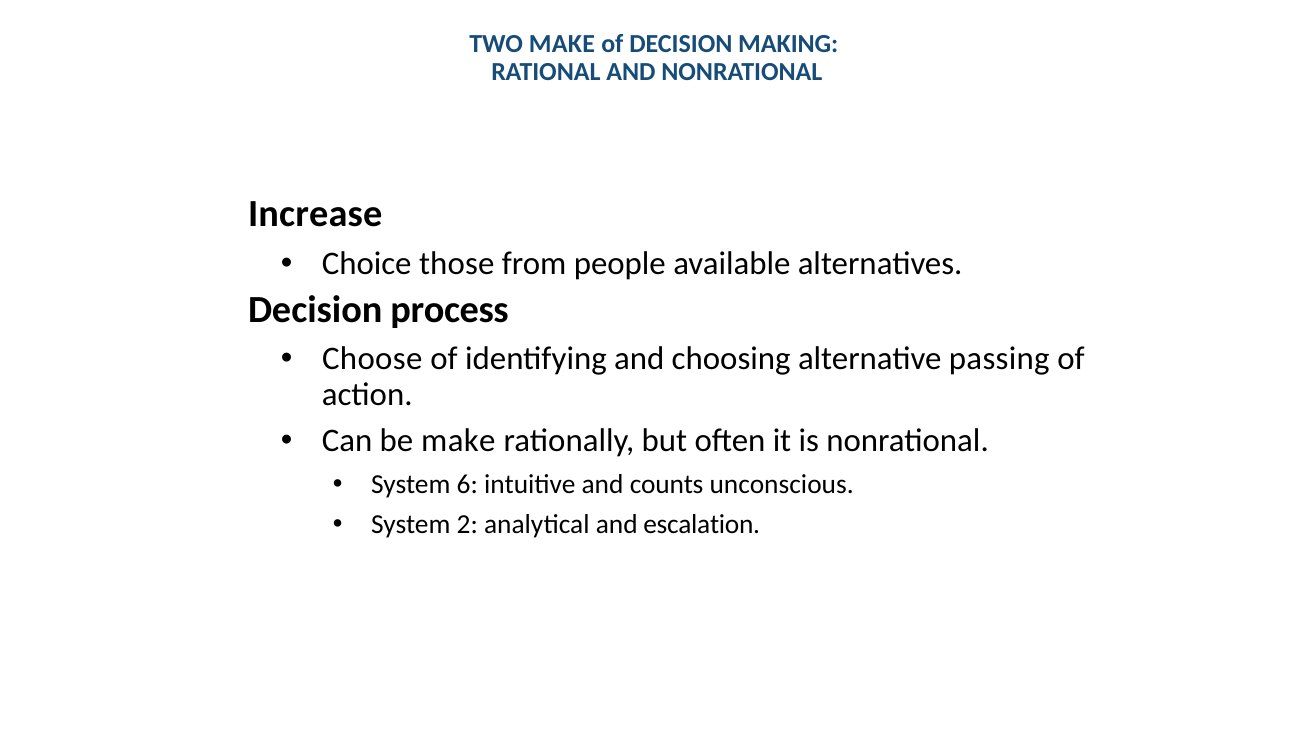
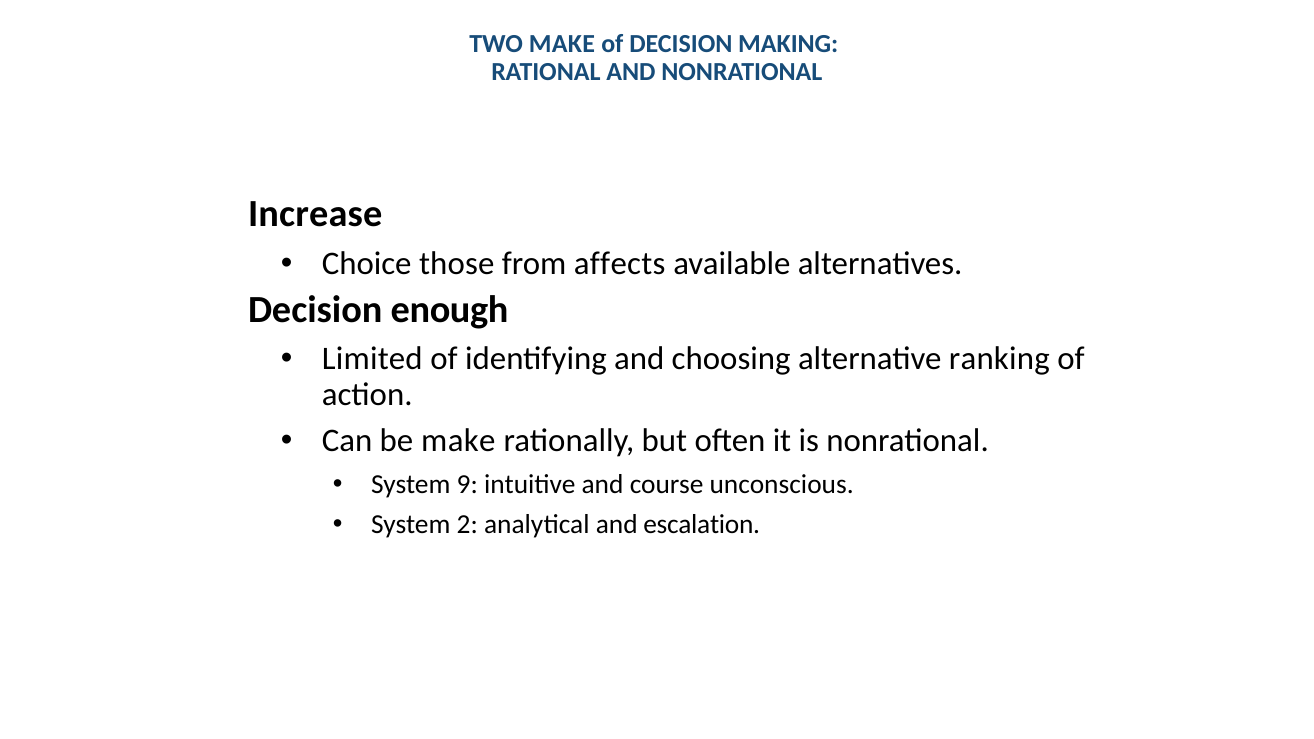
people: people -> affects
process: process -> enough
Choose: Choose -> Limited
passing: passing -> ranking
6: 6 -> 9
counts: counts -> course
